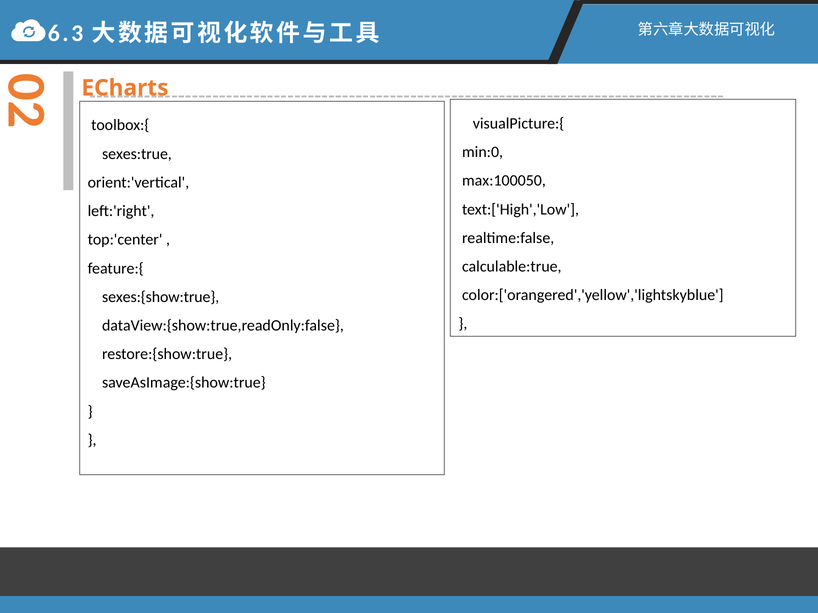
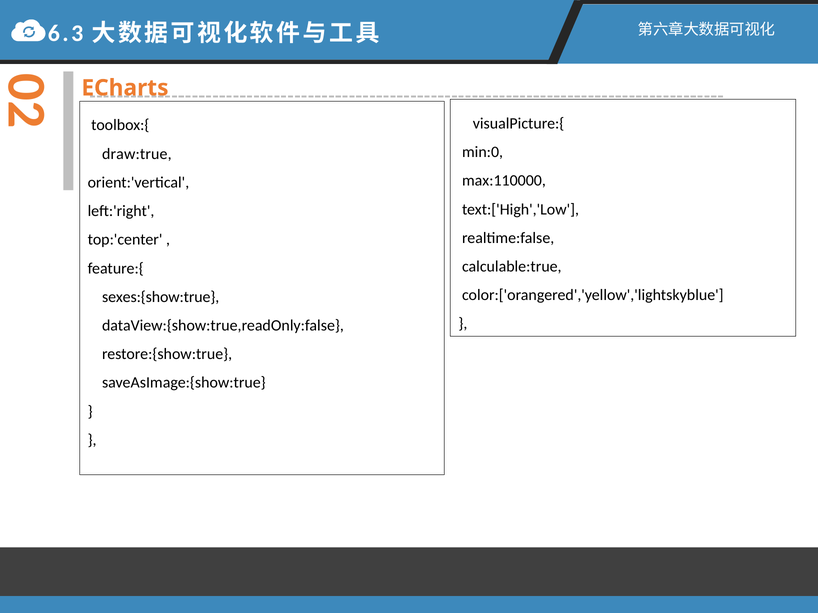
sexes:true: sexes:true -> draw:true
max:100050: max:100050 -> max:110000
